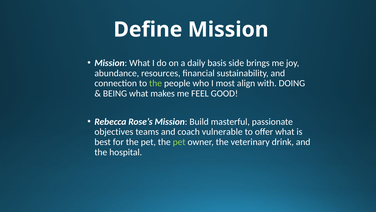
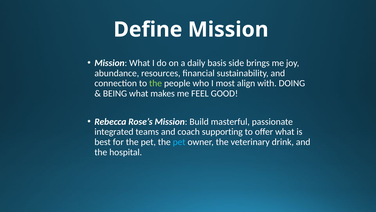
objectives: objectives -> integrated
vulnerable: vulnerable -> supporting
pet at (179, 142) colour: light green -> light blue
